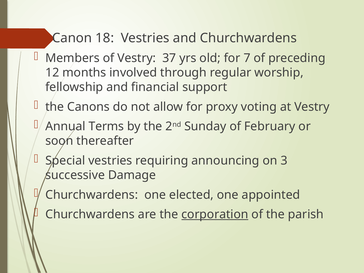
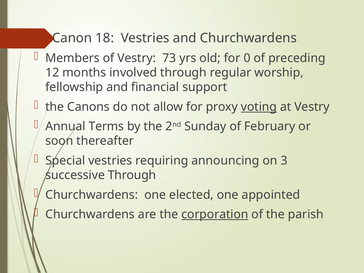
37: 37 -> 73
7: 7 -> 0
voting underline: none -> present
successive Damage: Damage -> Through
